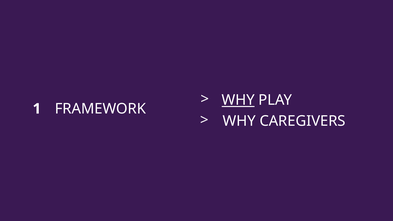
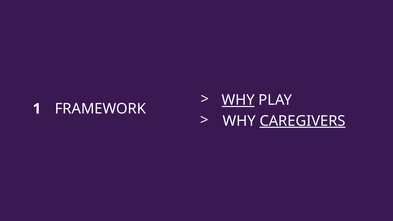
CAREGIVERS underline: none -> present
